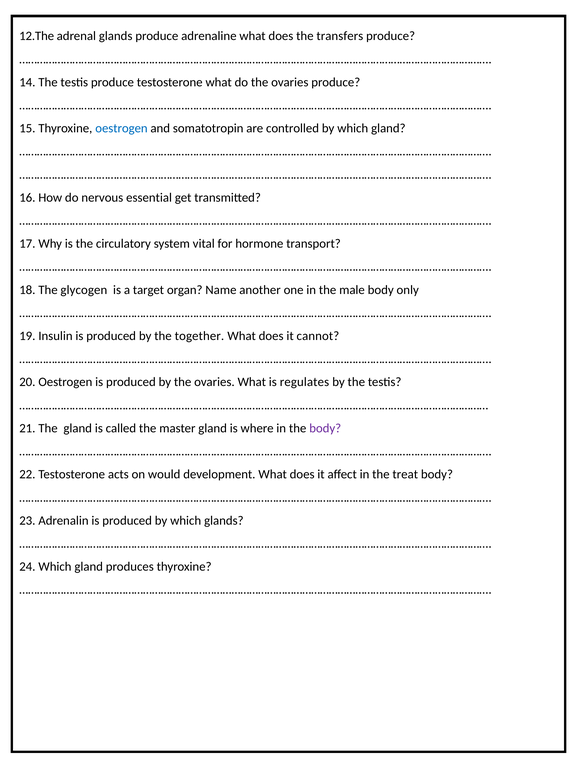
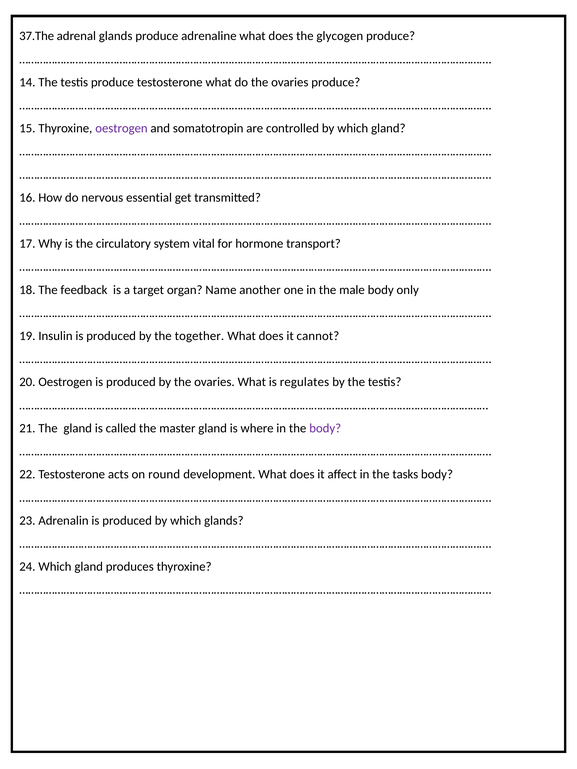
12.The: 12.The -> 37.The
transfers: transfers -> glycogen
oestrogen at (121, 128) colour: blue -> purple
glycogen: glycogen -> feedback
would: would -> round
treat: treat -> tasks
